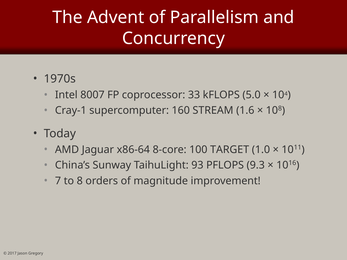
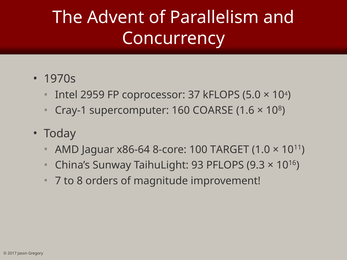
8007: 8007 -> 2959
33: 33 -> 37
STREAM: STREAM -> COARSE
